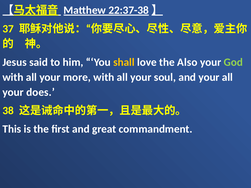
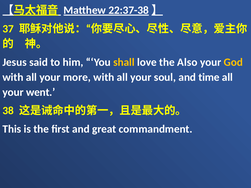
God colour: light green -> yellow
and your: your -> time
does: does -> went
